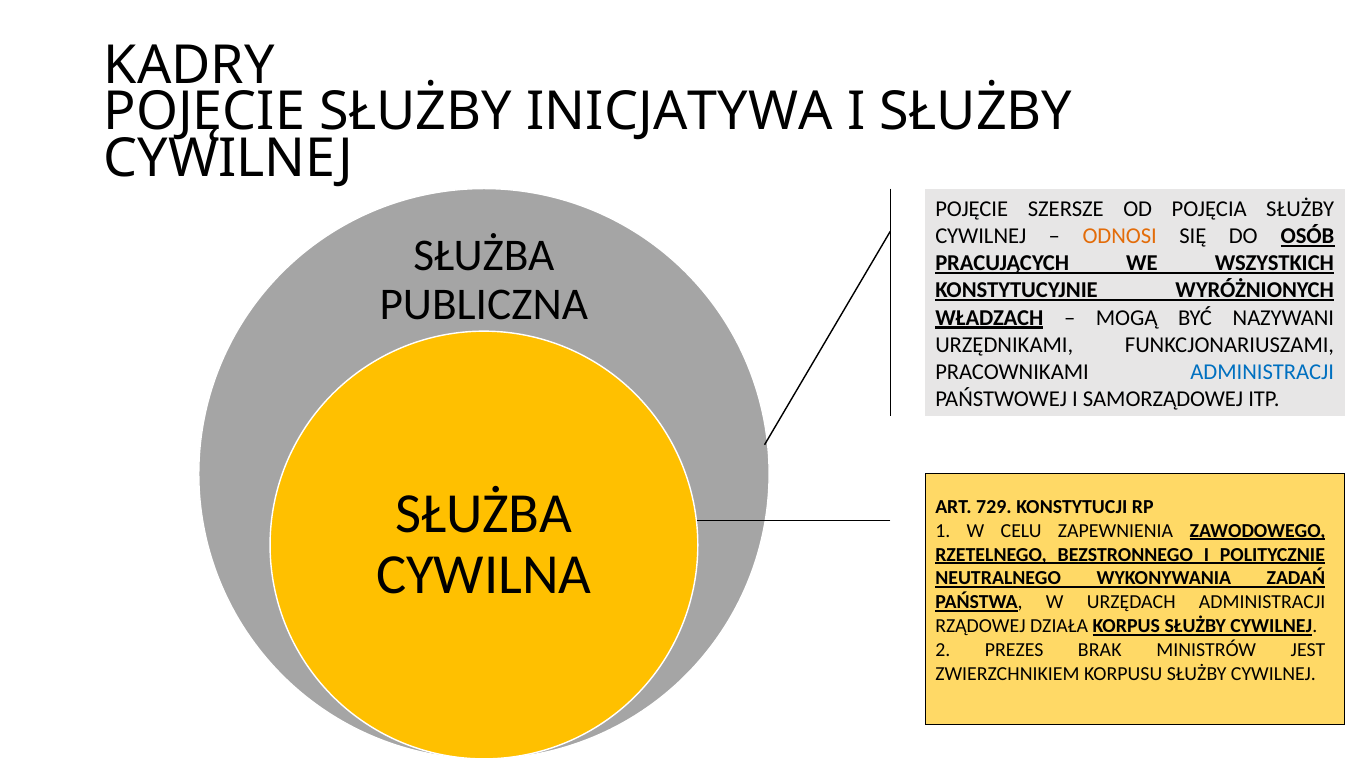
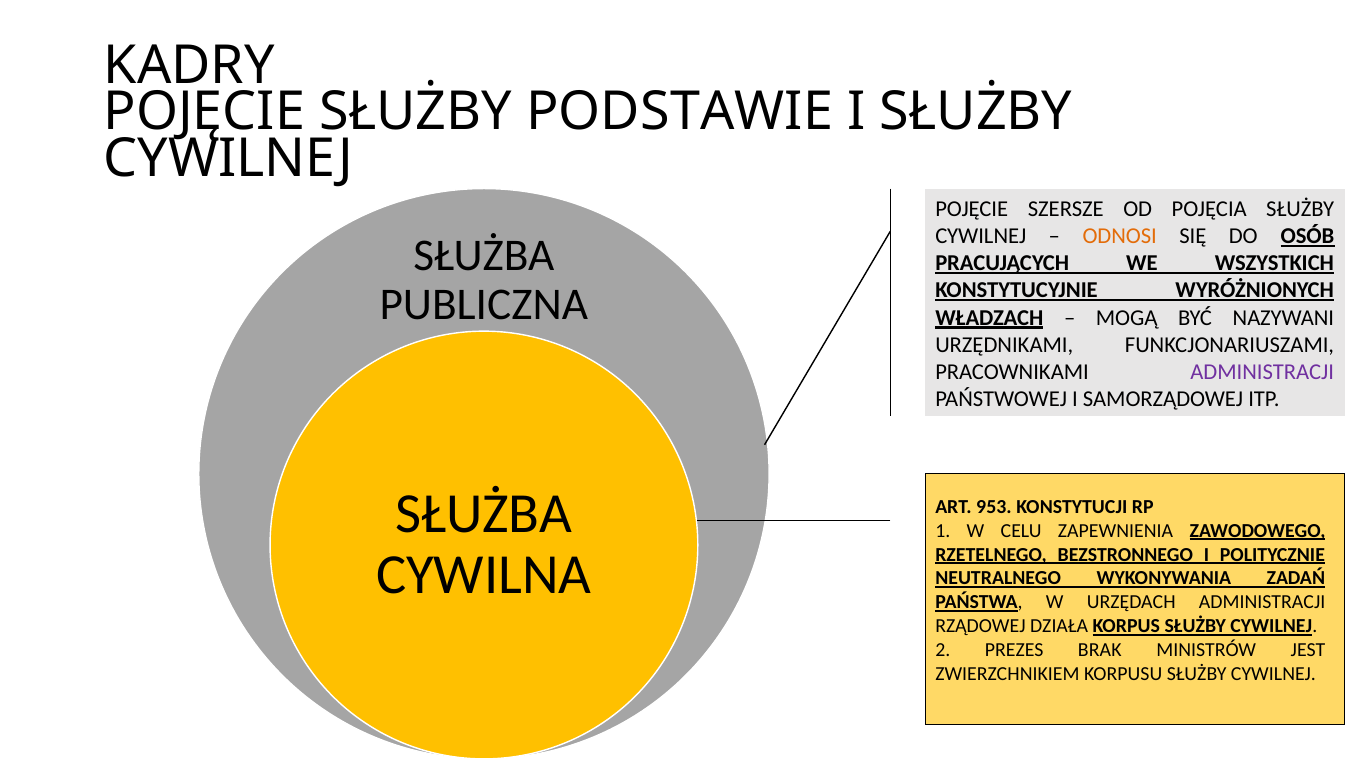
INICJATYWA: INICJATYWA -> PODSTAWIE
ADMINISTRACJI at (1262, 372) colour: blue -> purple
729: 729 -> 953
